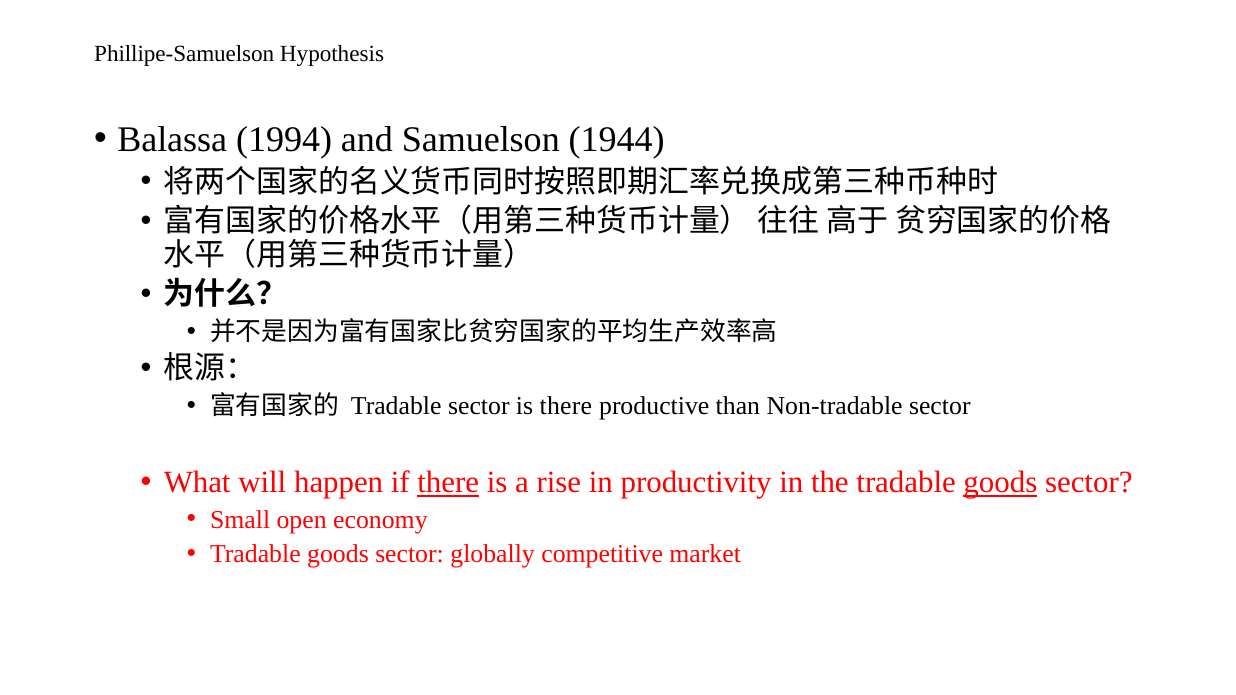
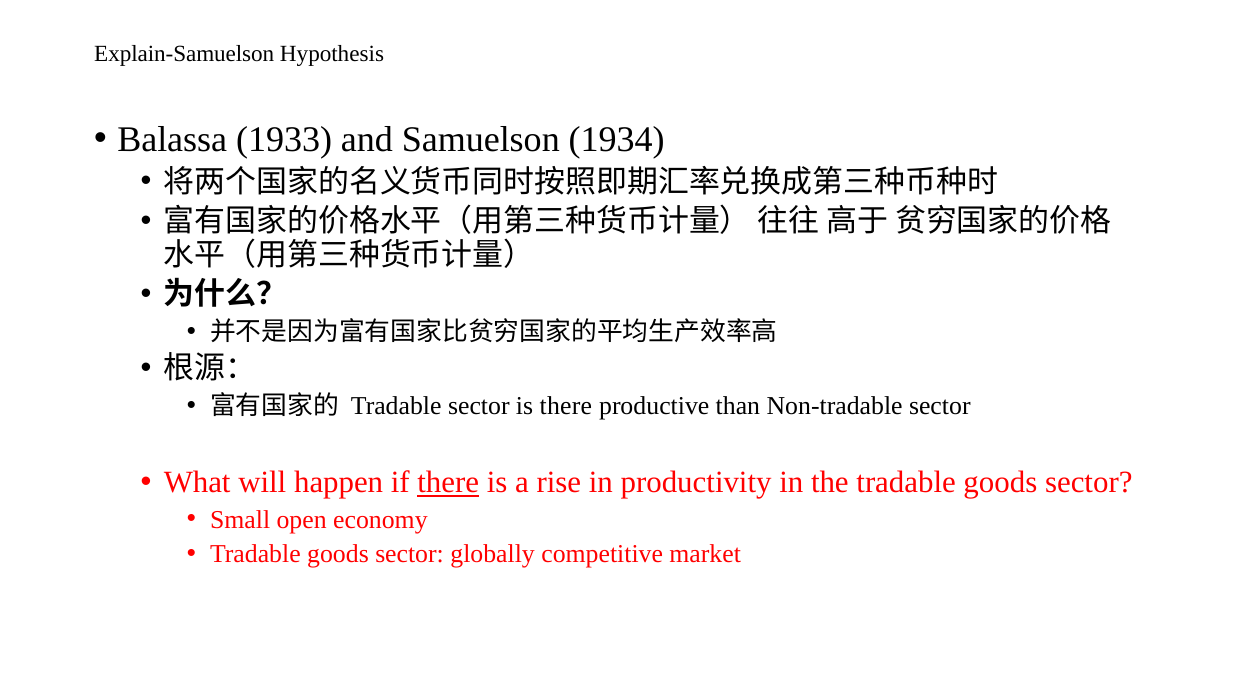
Phillipe-Samuelson: Phillipe-Samuelson -> Explain-Samuelson
1994: 1994 -> 1933
1944: 1944 -> 1934
goods at (1000, 483) underline: present -> none
